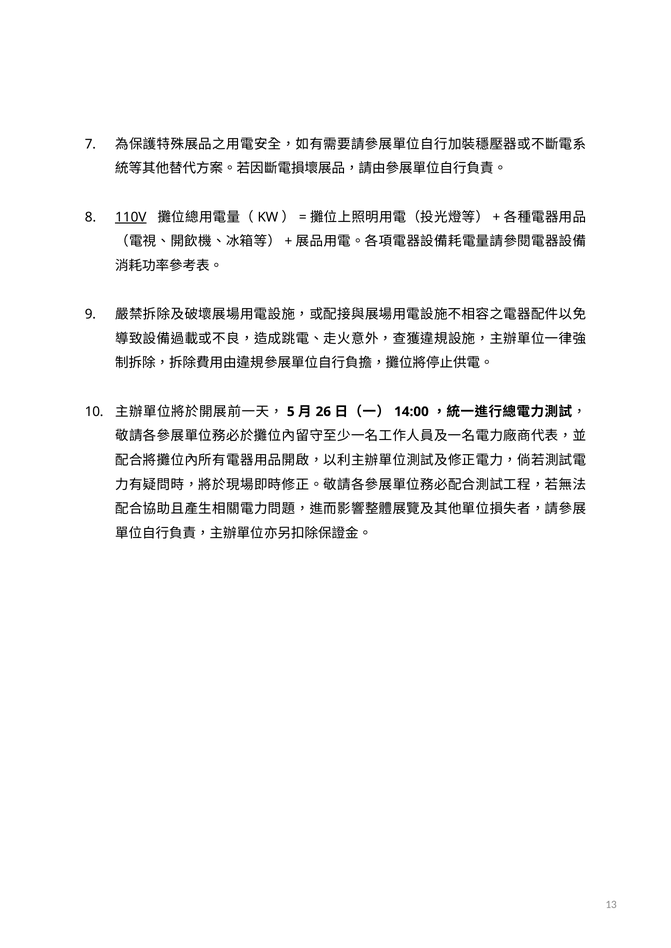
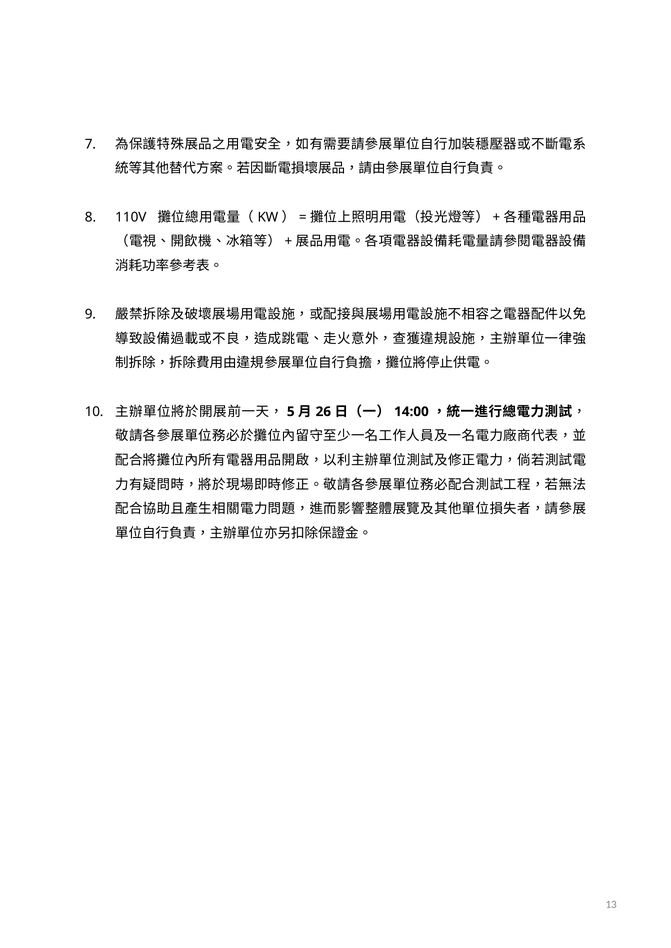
110V underline: present -> none
